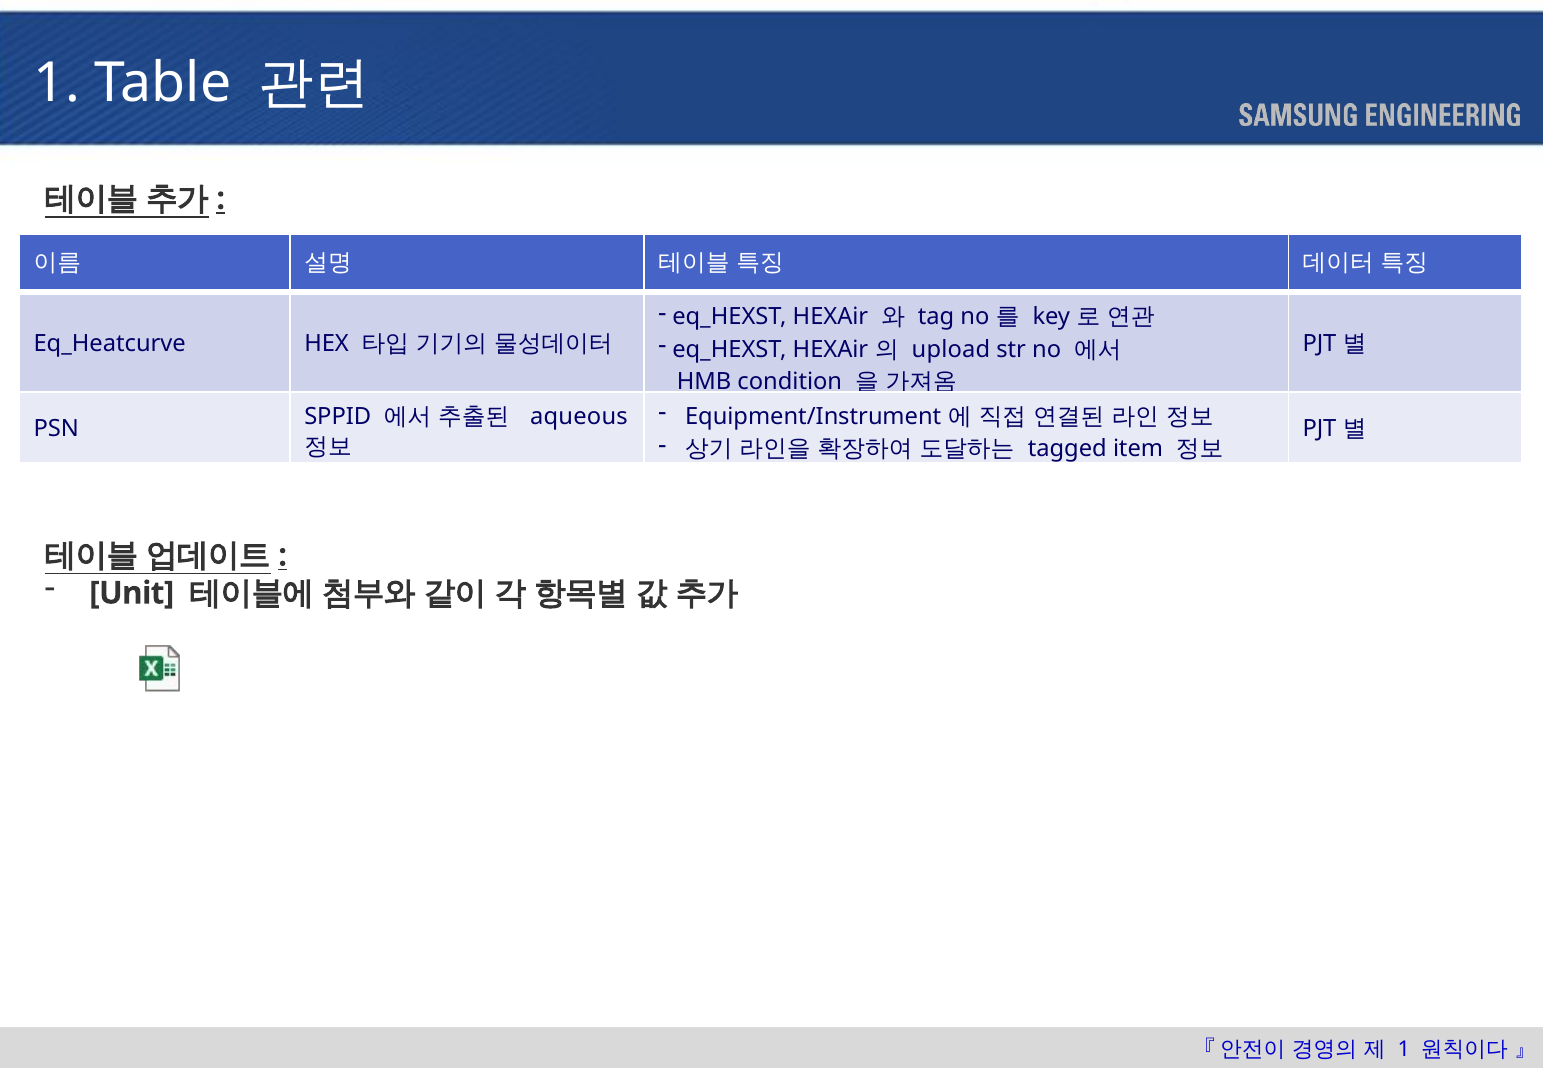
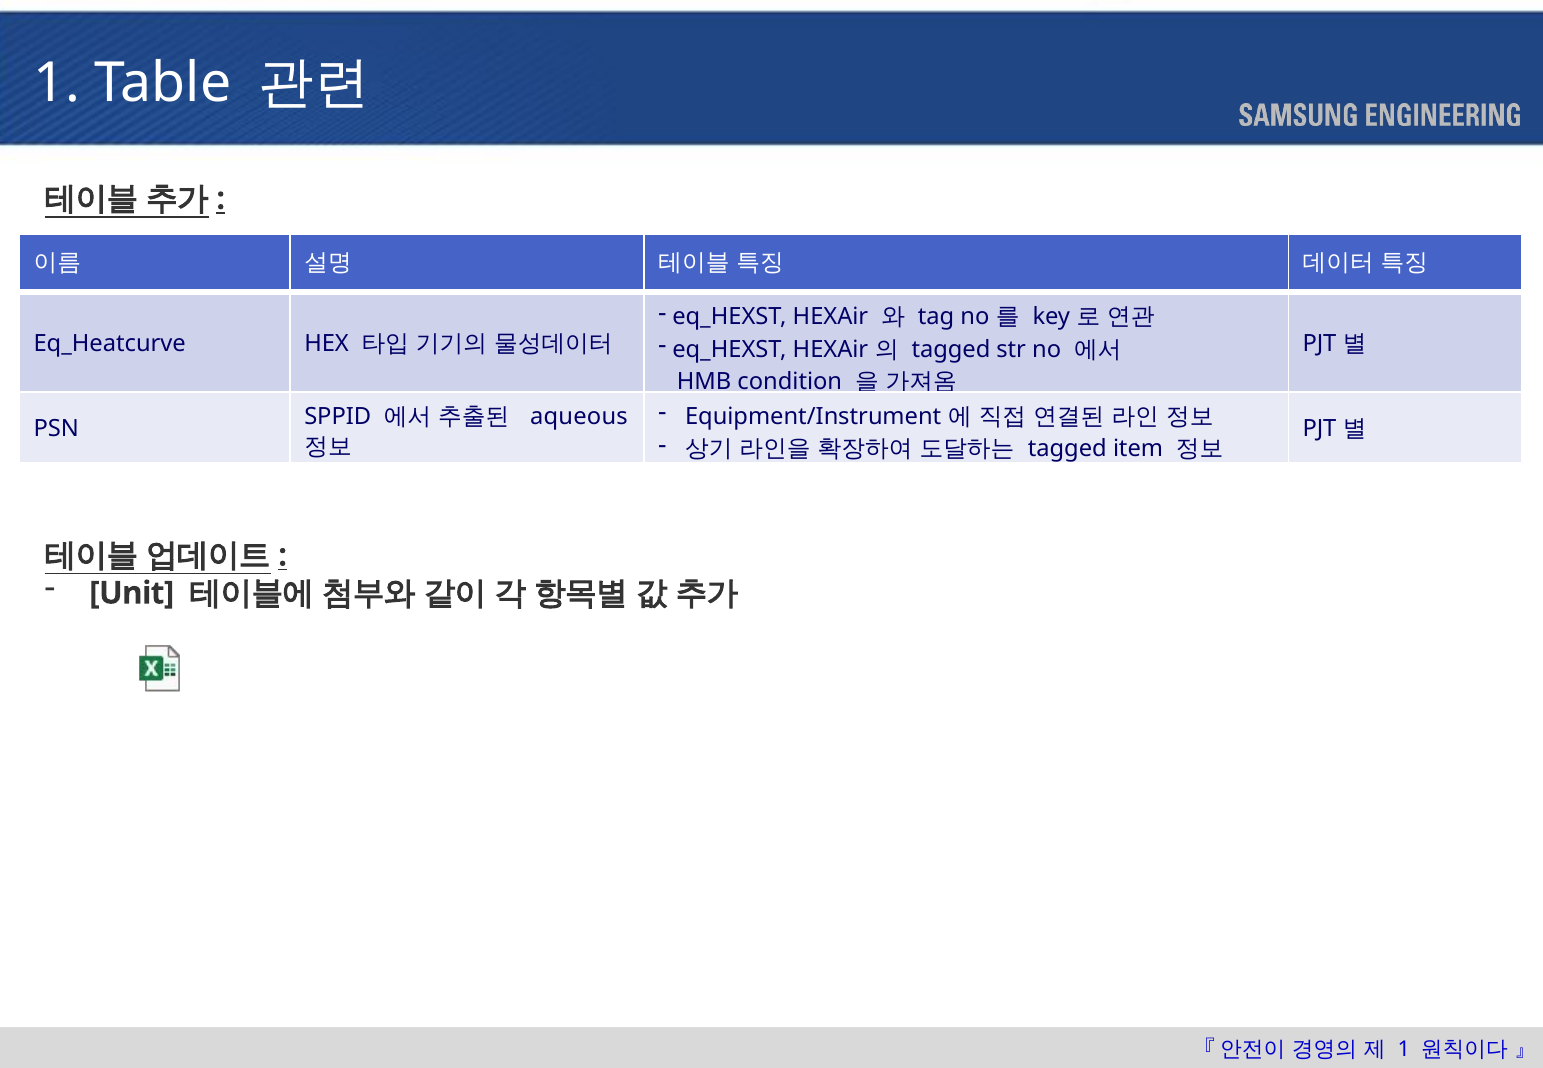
upload at (951, 349): upload -> tagged
